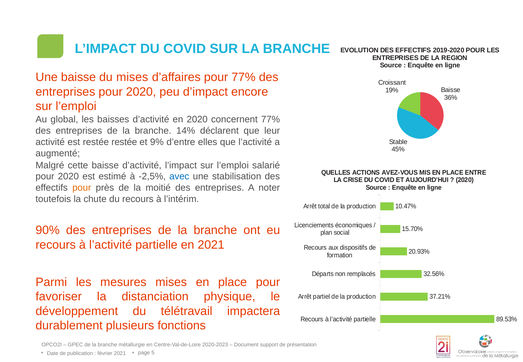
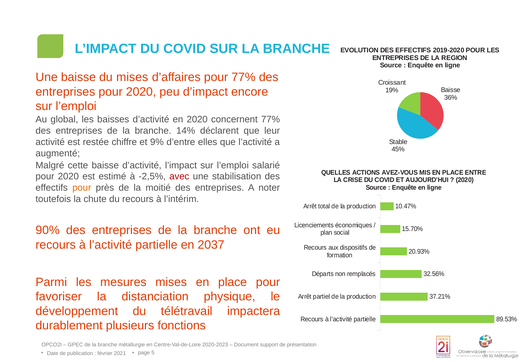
restée restée: restée -> chiffre
avec colour: blue -> red
en 2021: 2021 -> 2037
